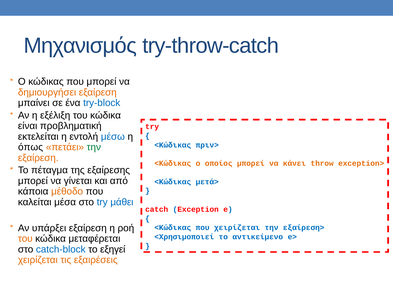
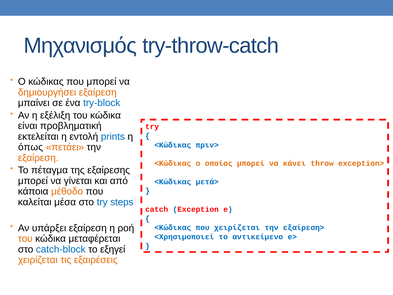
μέσω: μέσω -> prints
την at (94, 147) colour: green -> black
μάθει: μάθει -> steps
